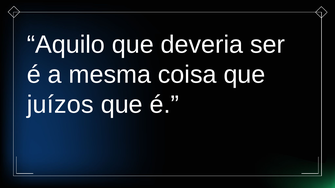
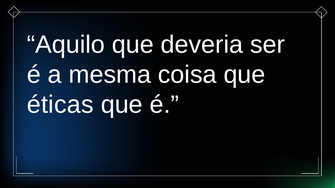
juízos: juízos -> éticas
